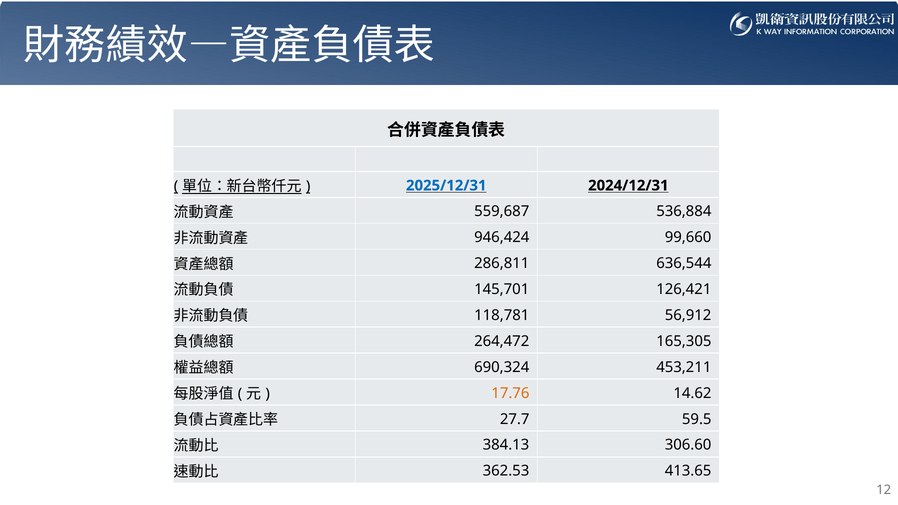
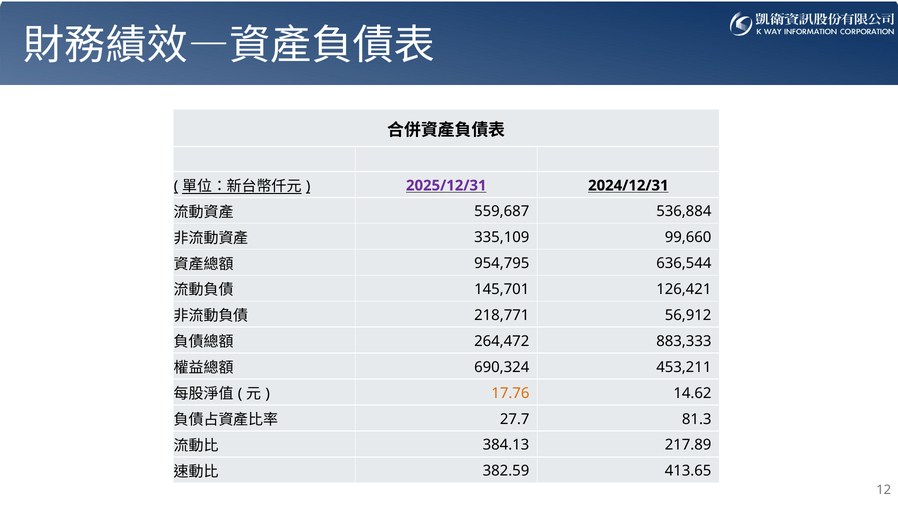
2025/12/31 colour: blue -> purple
946,424: 946,424 -> 335,109
286,811: 286,811 -> 954,795
118,781: 118,781 -> 218,771
165,305: 165,305 -> 883,333
59.5: 59.5 -> 81.3
306.60: 306.60 -> 217.89
362.53: 362.53 -> 382.59
